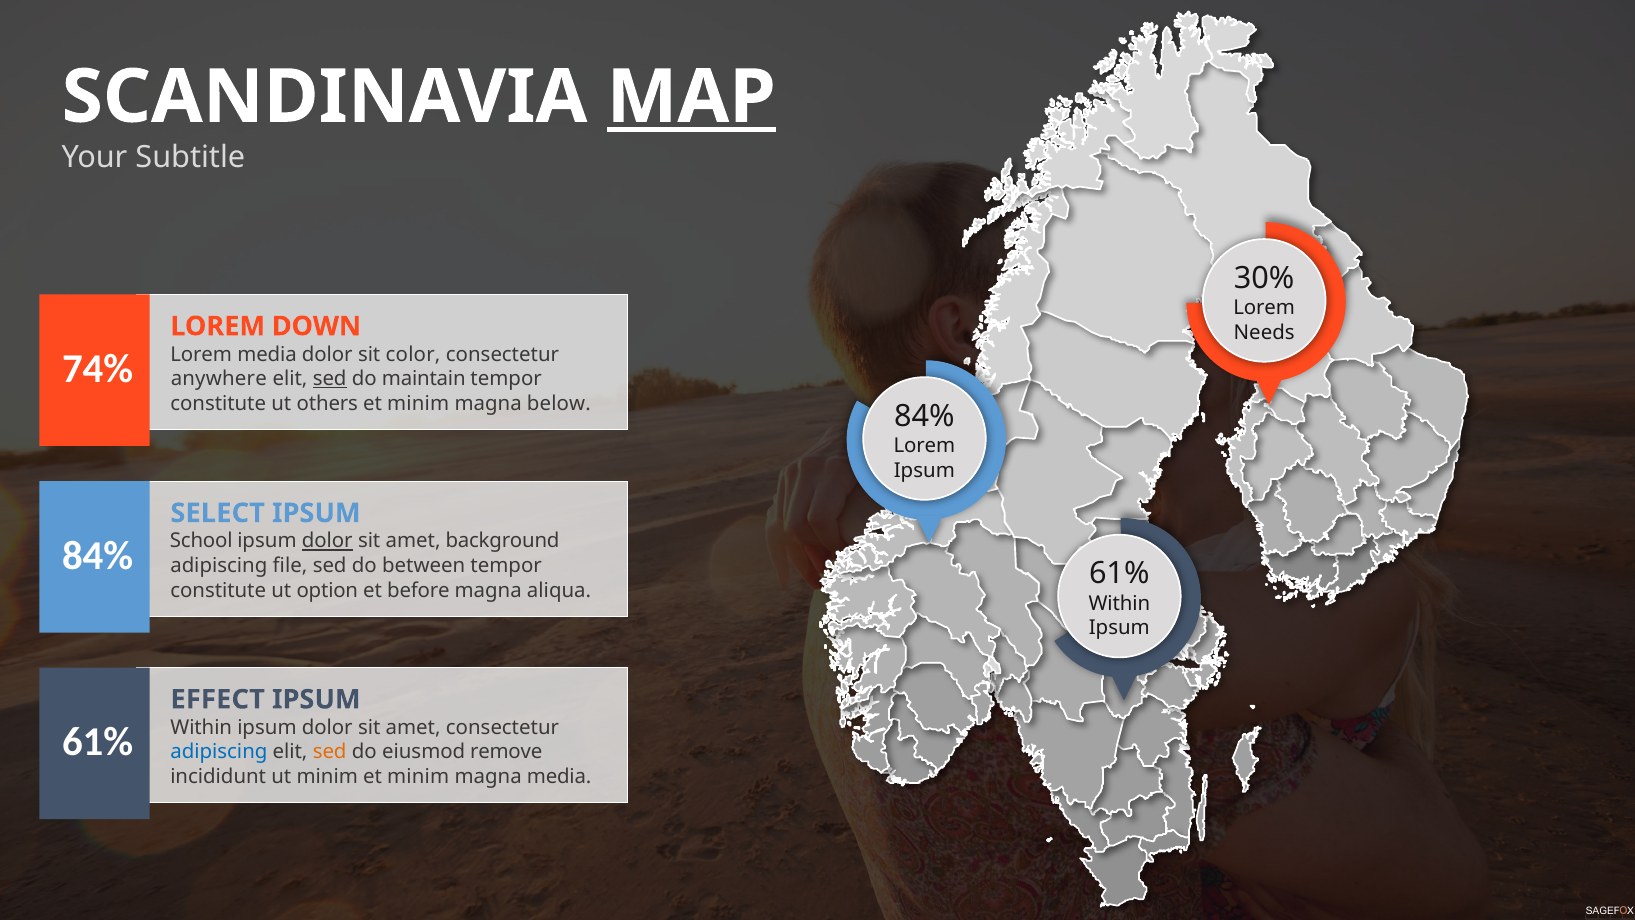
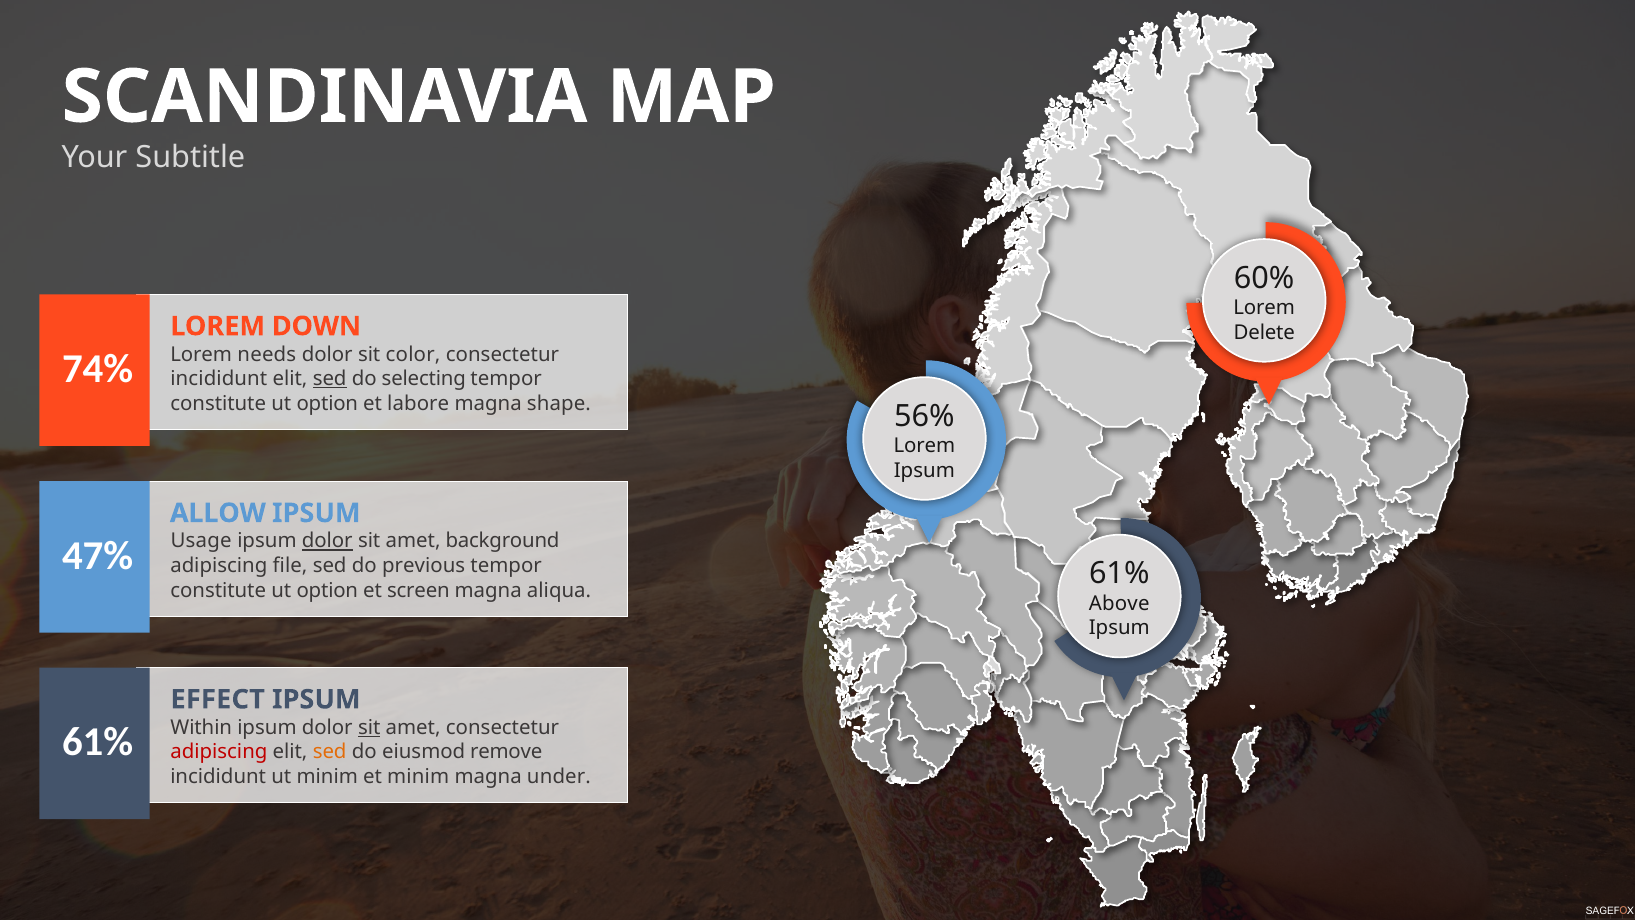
MAP underline: present -> none
30%: 30% -> 60%
Needs: Needs -> Delete
Lorem media: media -> needs
anywhere at (219, 379): anywhere -> incididunt
maintain: maintain -> selecting
others at (327, 403): others -> option
minim at (418, 403): minim -> labore
below: below -> shape
84% at (924, 416): 84% -> 56%
SELECT: SELECT -> ALLOW
School: School -> Usage
84% at (98, 555): 84% -> 47%
between: between -> previous
before: before -> screen
Within at (1119, 603): Within -> Above
sit at (369, 727) underline: none -> present
adipiscing at (219, 752) colour: blue -> red
magna media: media -> under
